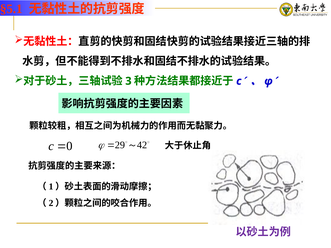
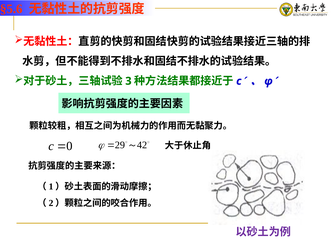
§5.1: §5.1 -> §5.6
